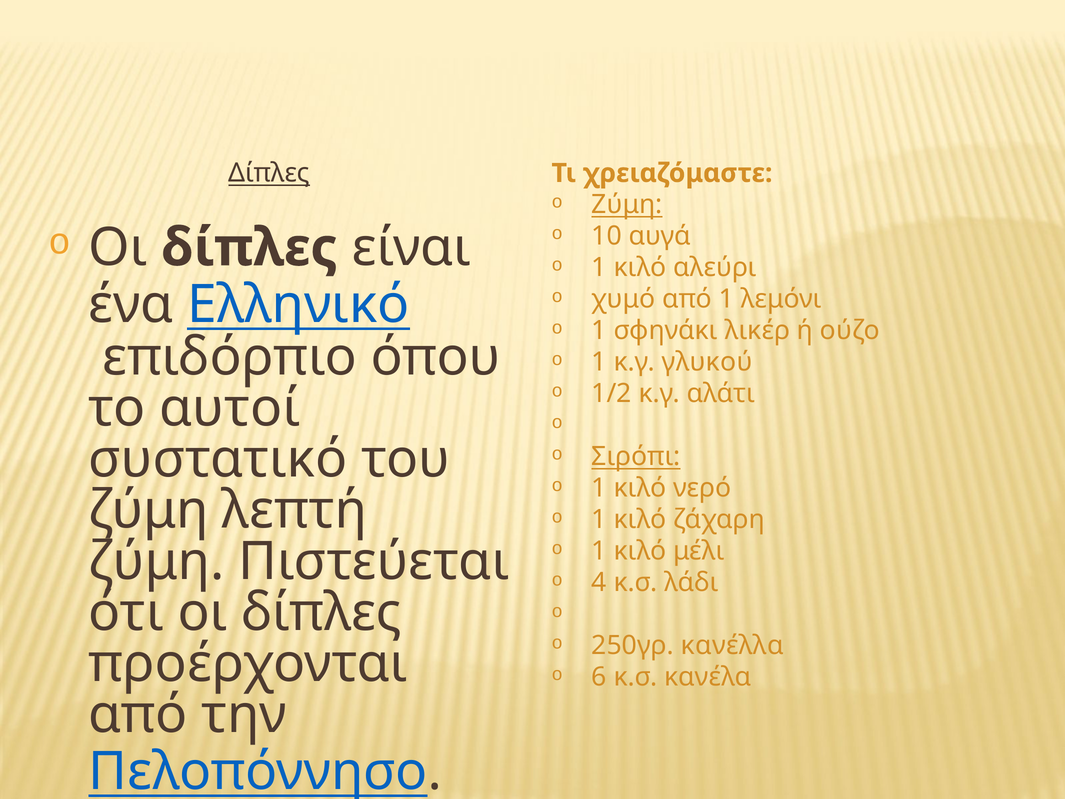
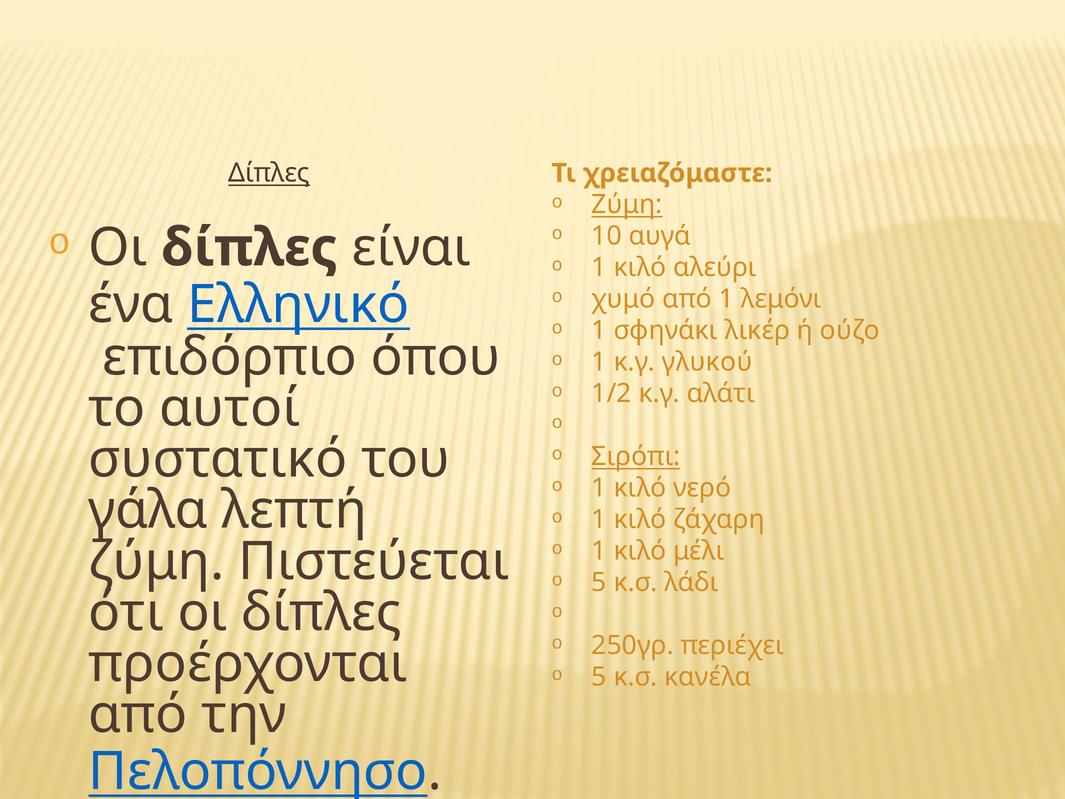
ζύμη at (148, 510): ζύμη -> γάλα
4 at (599, 582): 4 -> 5
κανέλλα: κανέλλα -> περιέχει
6 at (599, 677): 6 -> 5
